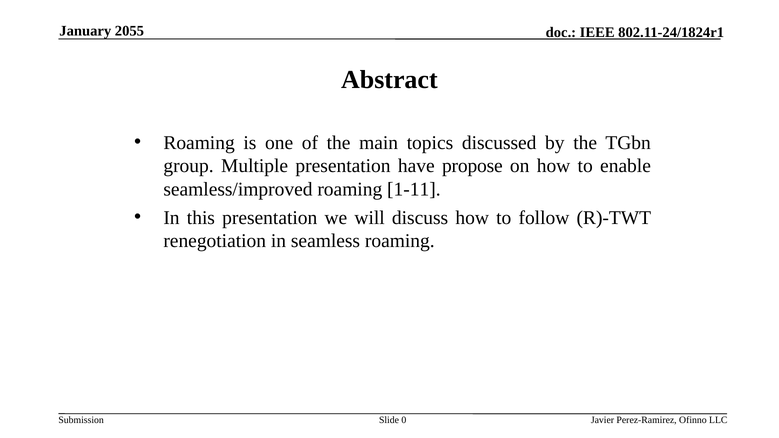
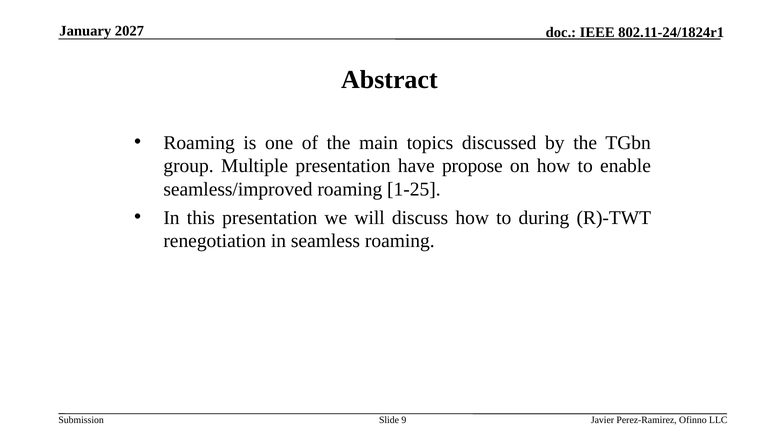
2055: 2055 -> 2027
1-11: 1-11 -> 1-25
follow: follow -> during
0: 0 -> 9
